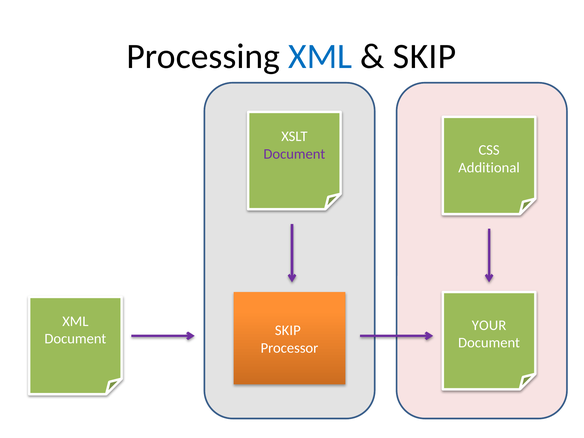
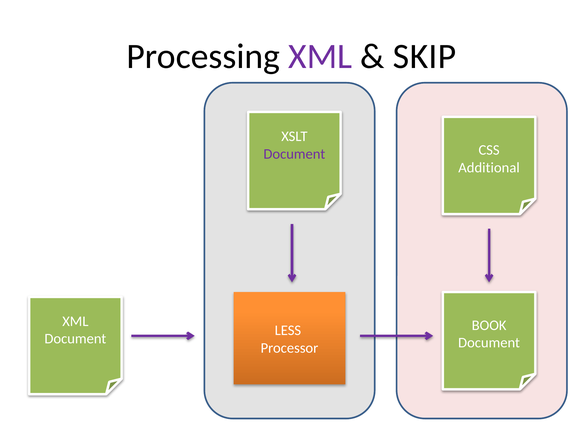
XML at (320, 57) colour: blue -> purple
YOUR: YOUR -> BOOK
SKIP at (288, 330): SKIP -> LESS
